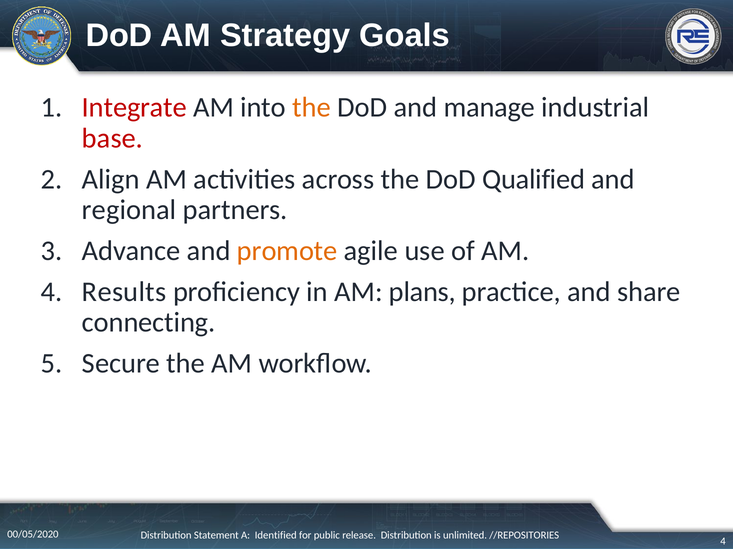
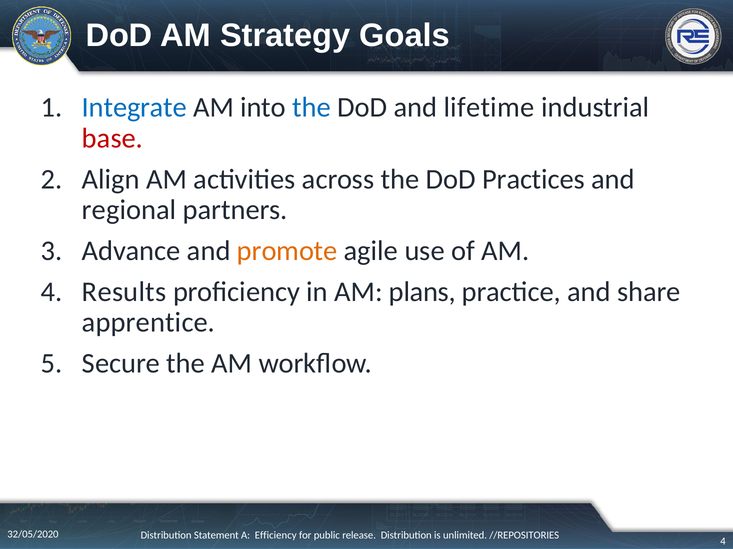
Integrate colour: red -> blue
the at (312, 108) colour: orange -> blue
manage: manage -> lifetime
Qualified: Qualified -> Practices
connecting: connecting -> apprentice
00/05/2020: 00/05/2020 -> 32/05/2020
Identified: Identified -> Efficiency
